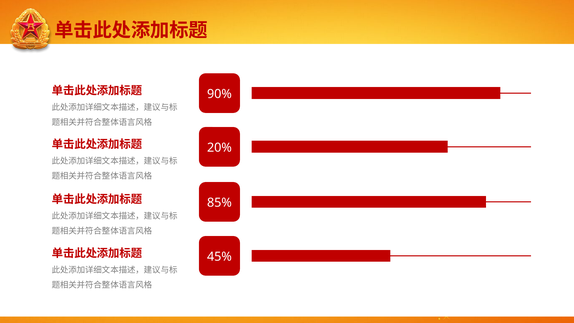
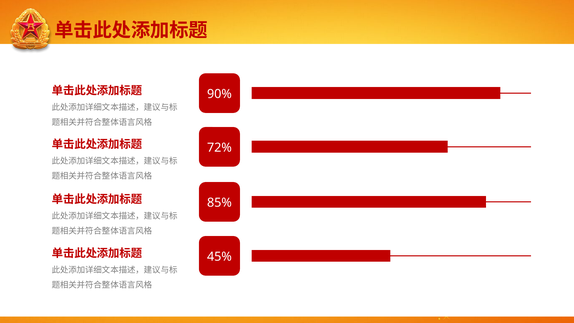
20%: 20% -> 72%
